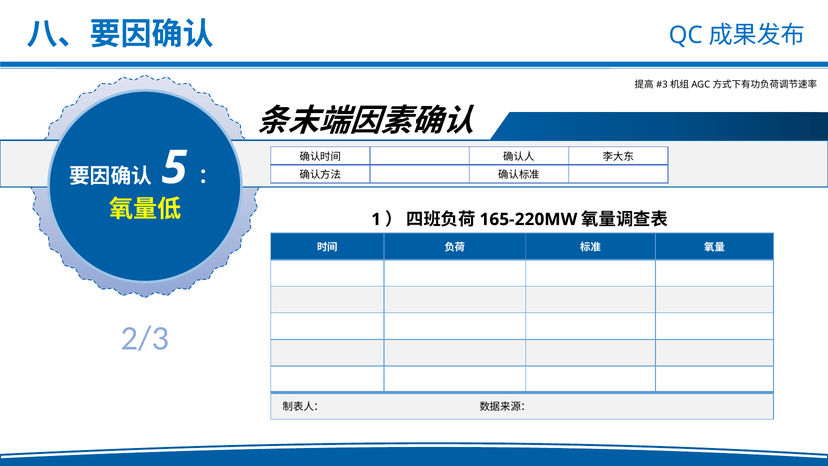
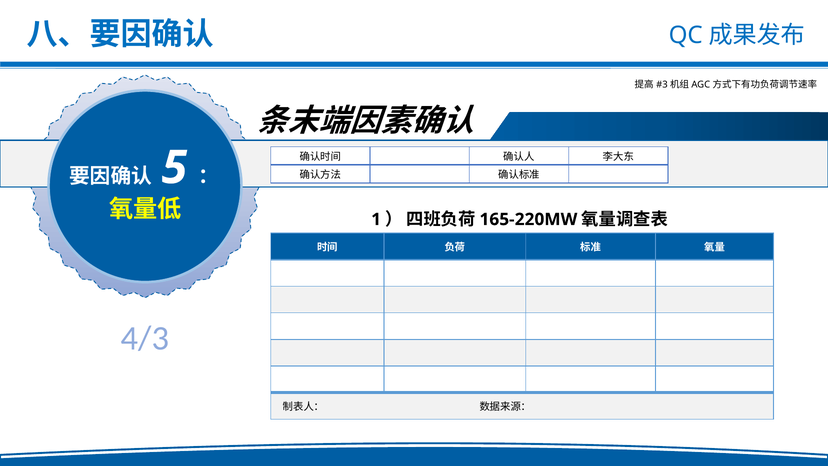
2/3: 2/3 -> 4/3
